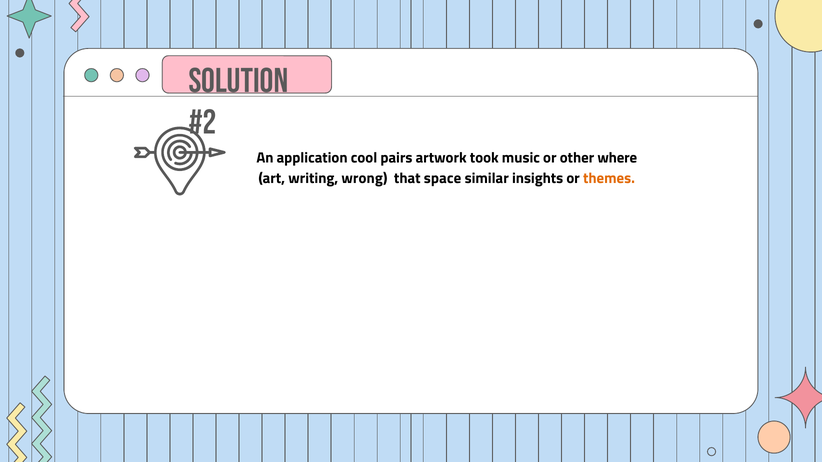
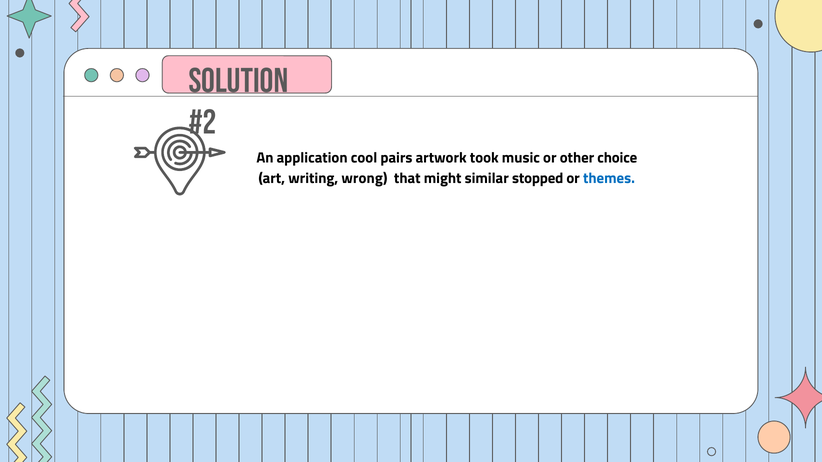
where: where -> choice
space: space -> might
insights: insights -> stopped
themes colour: orange -> blue
